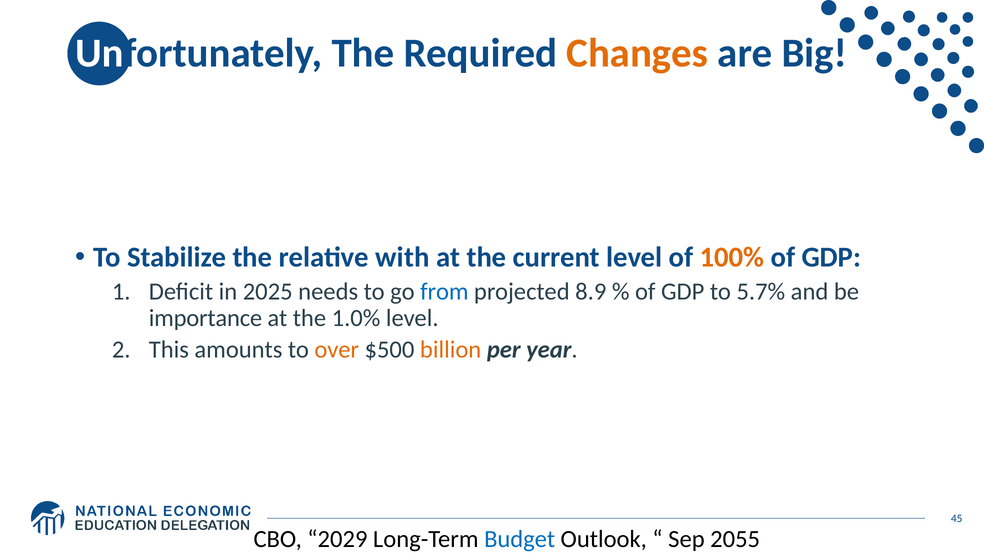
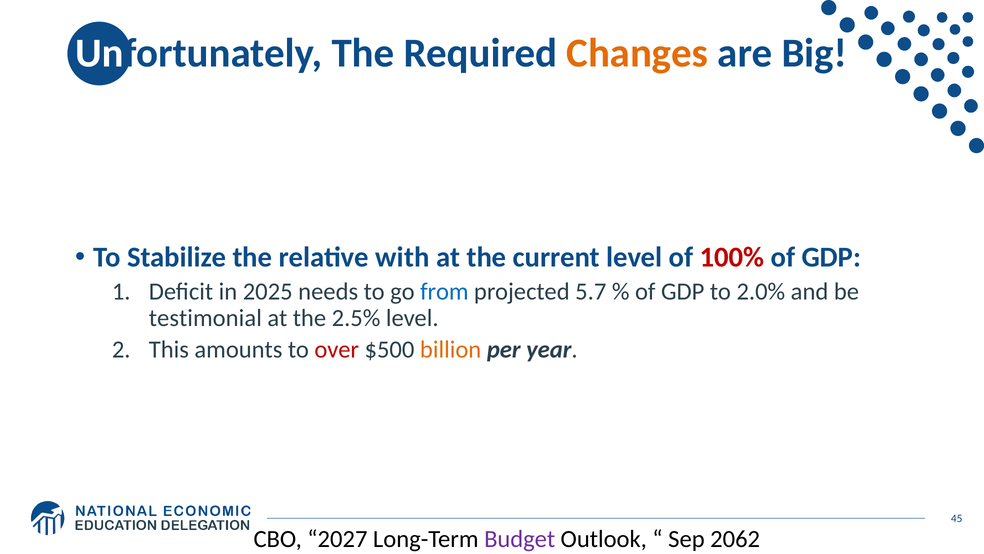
100% colour: orange -> red
8.9: 8.9 -> 5.7
5.7%: 5.7% -> 2.0%
importance: importance -> testimonial
1.0%: 1.0% -> 2.5%
over colour: orange -> red
2029: 2029 -> 2027
Budget colour: blue -> purple
2055: 2055 -> 2062
